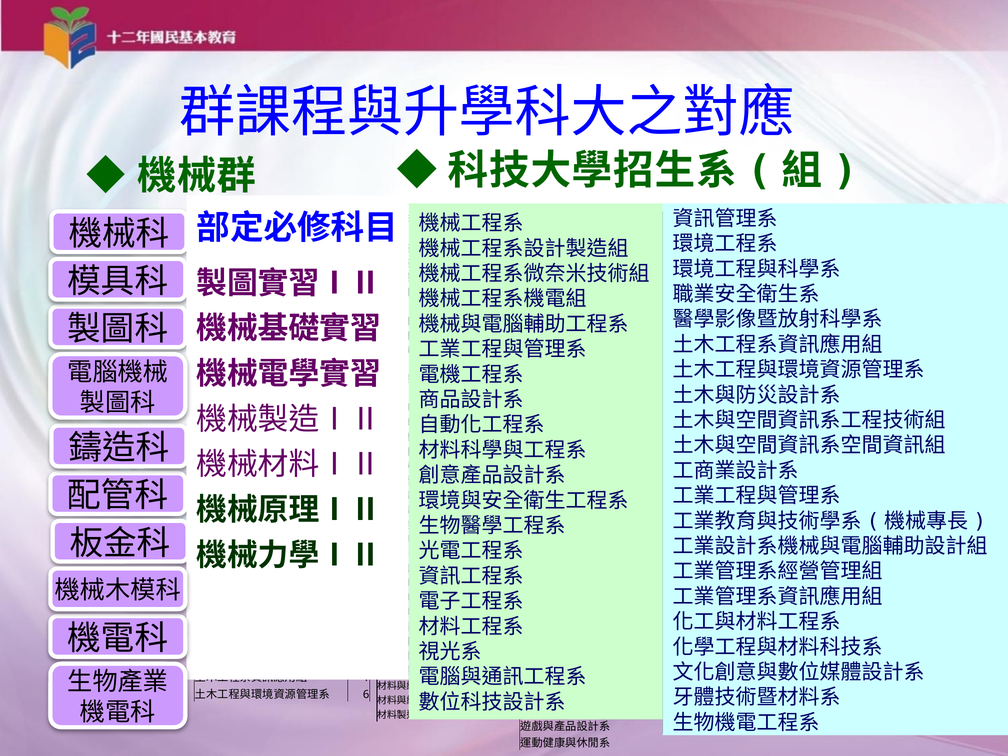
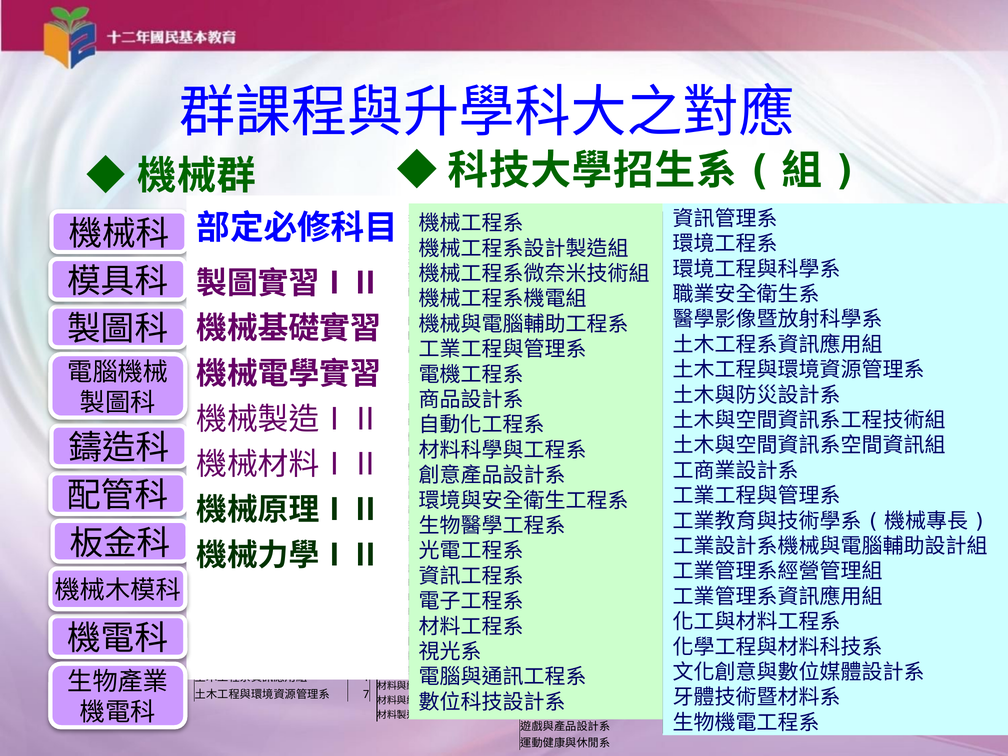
6 at (366, 695): 6 -> 7
